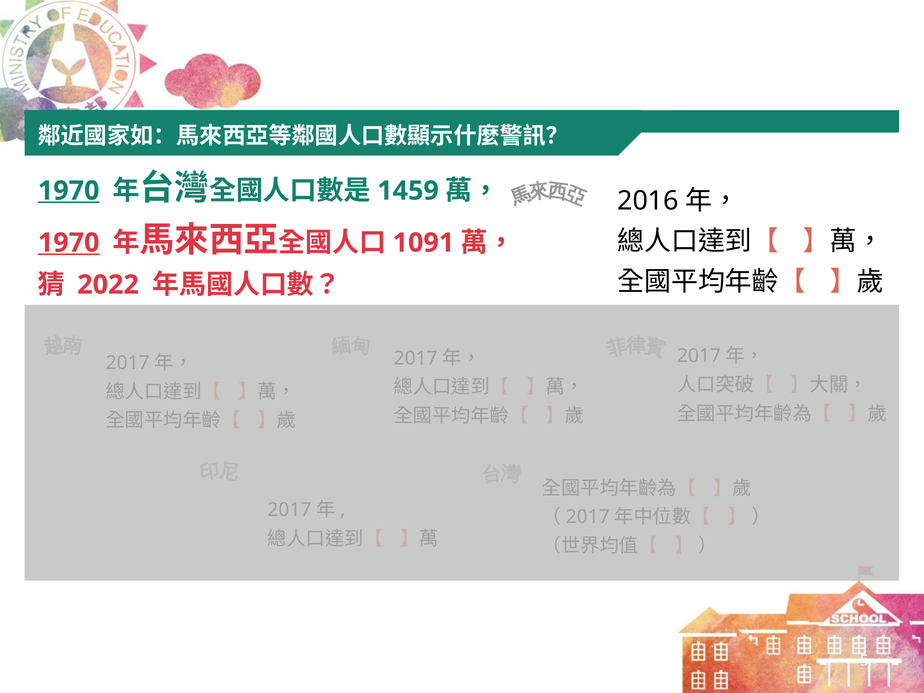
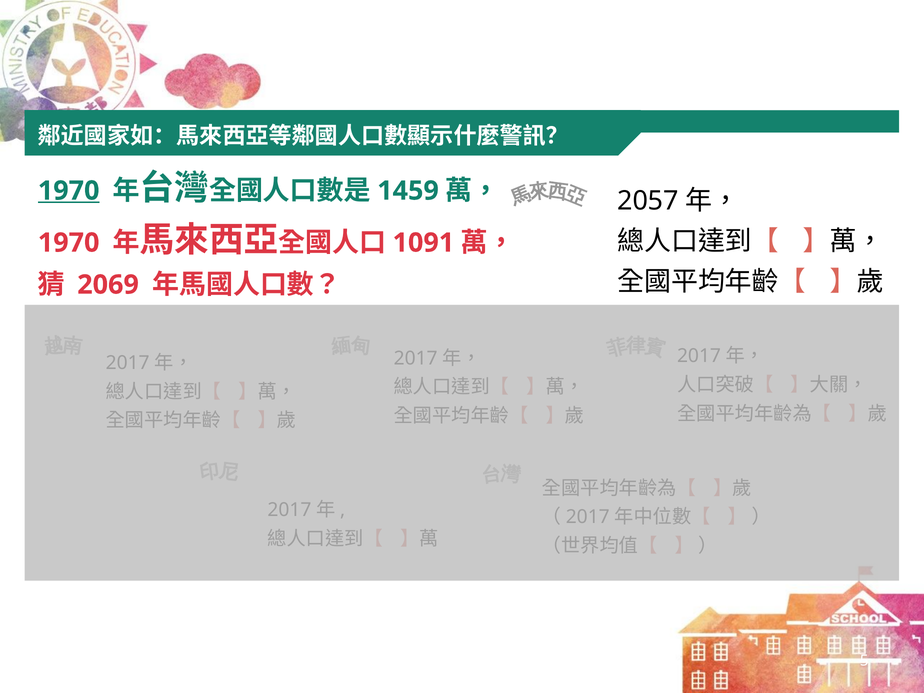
2016: 2016 -> 2057
1970 at (69, 243) underline: present -> none
2022: 2022 -> 2069
